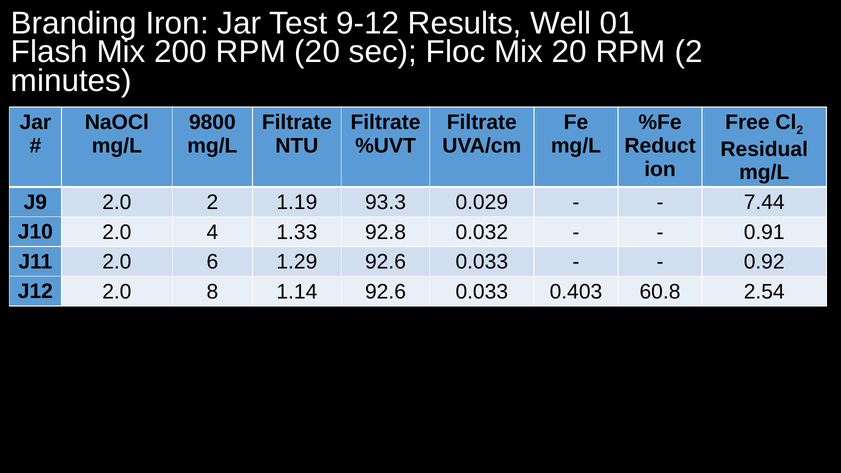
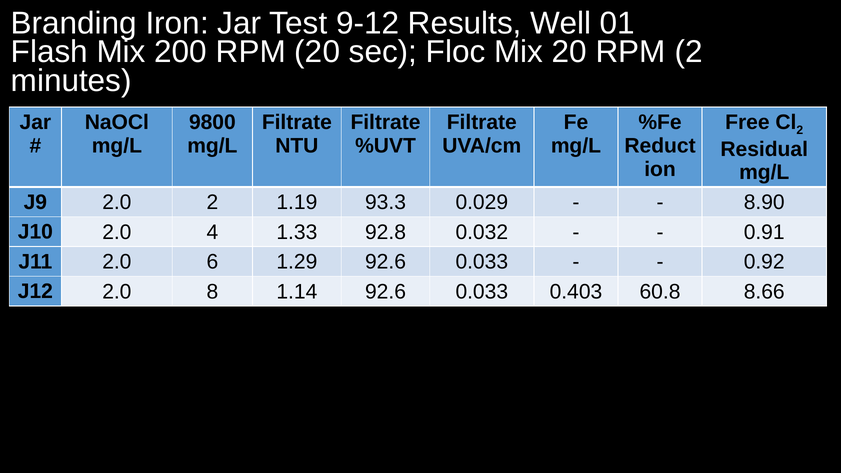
7.44: 7.44 -> 8.90
2.54: 2.54 -> 8.66
